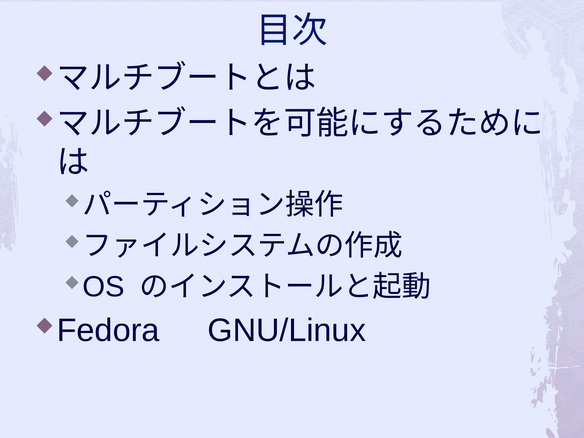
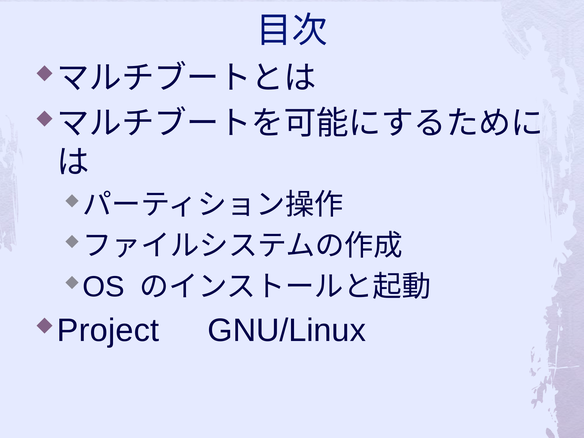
Fedora: Fedora -> Project
